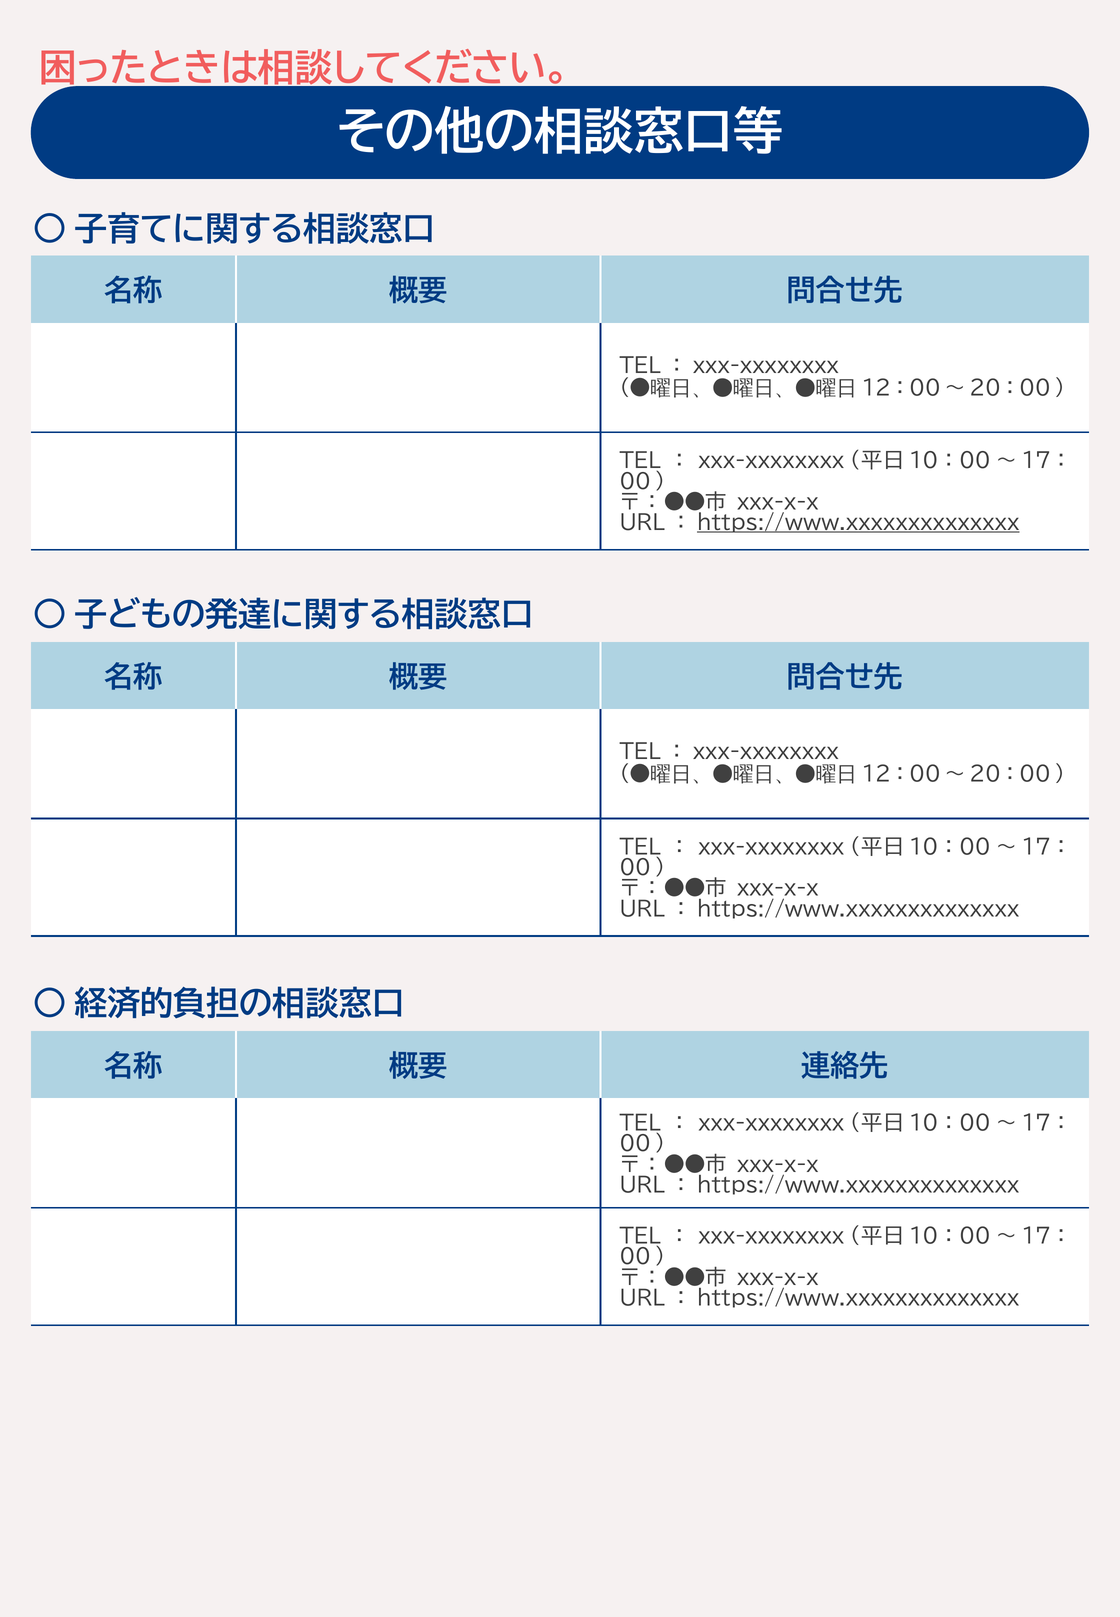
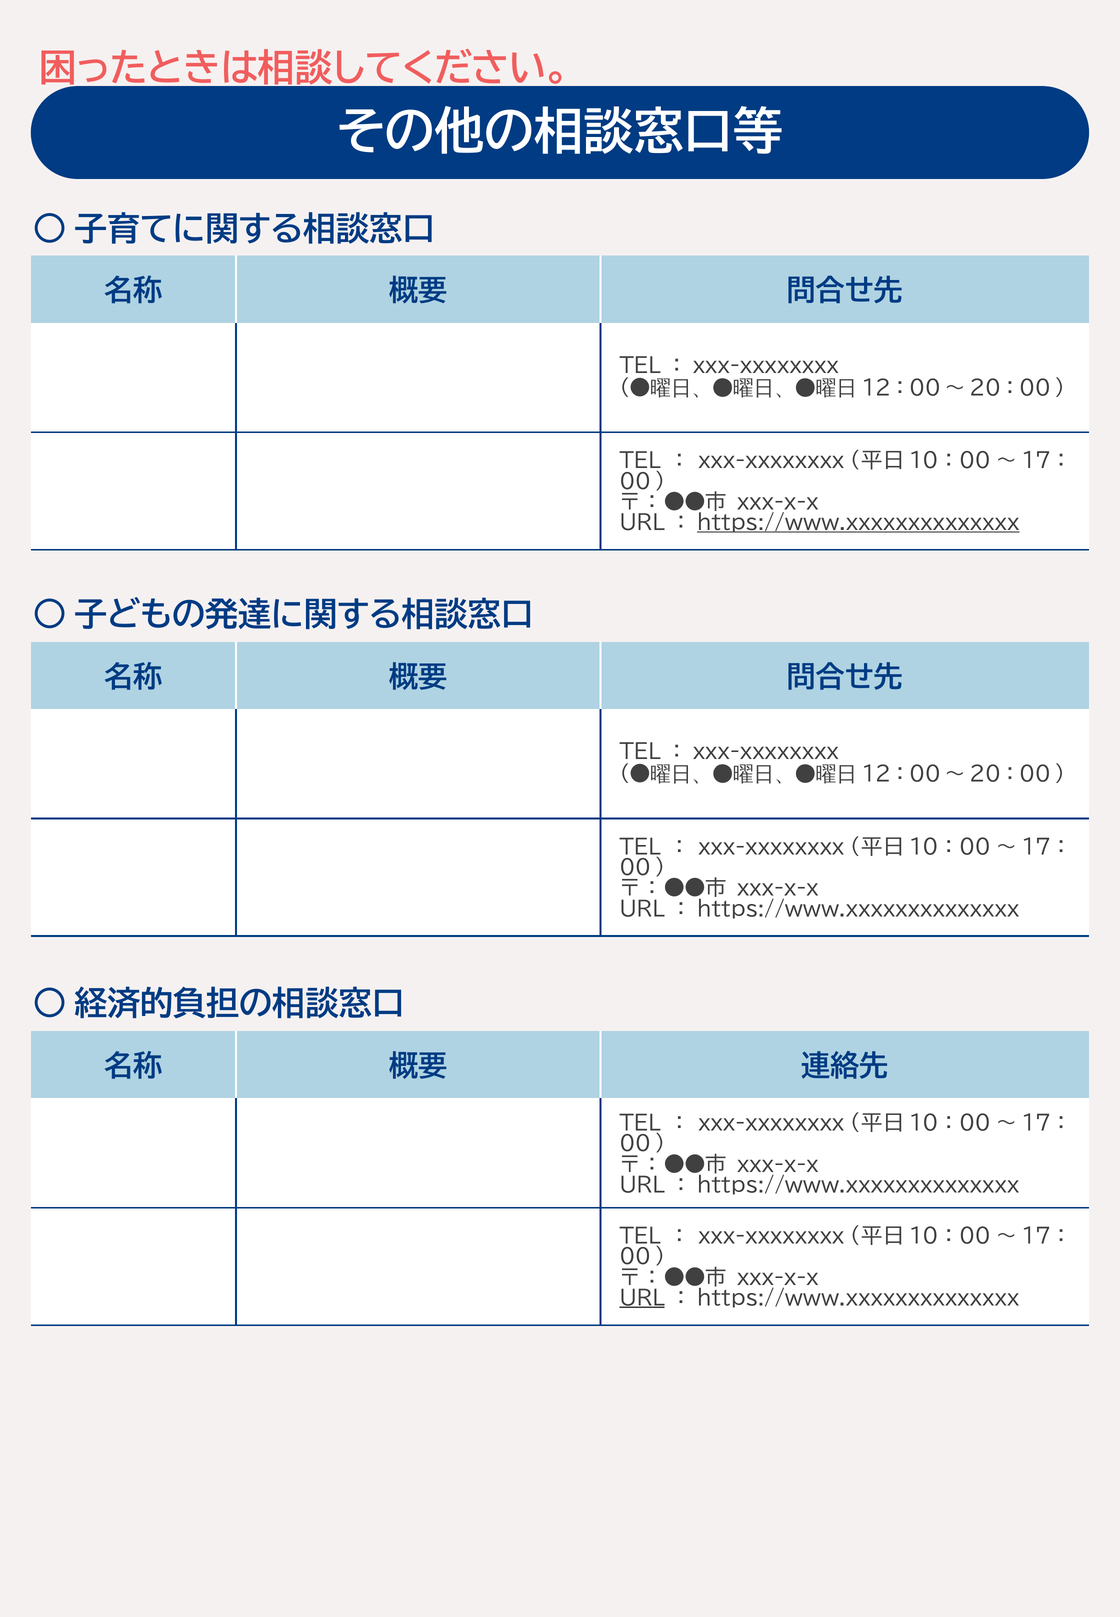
URL at (642, 1299) underline: none -> present
